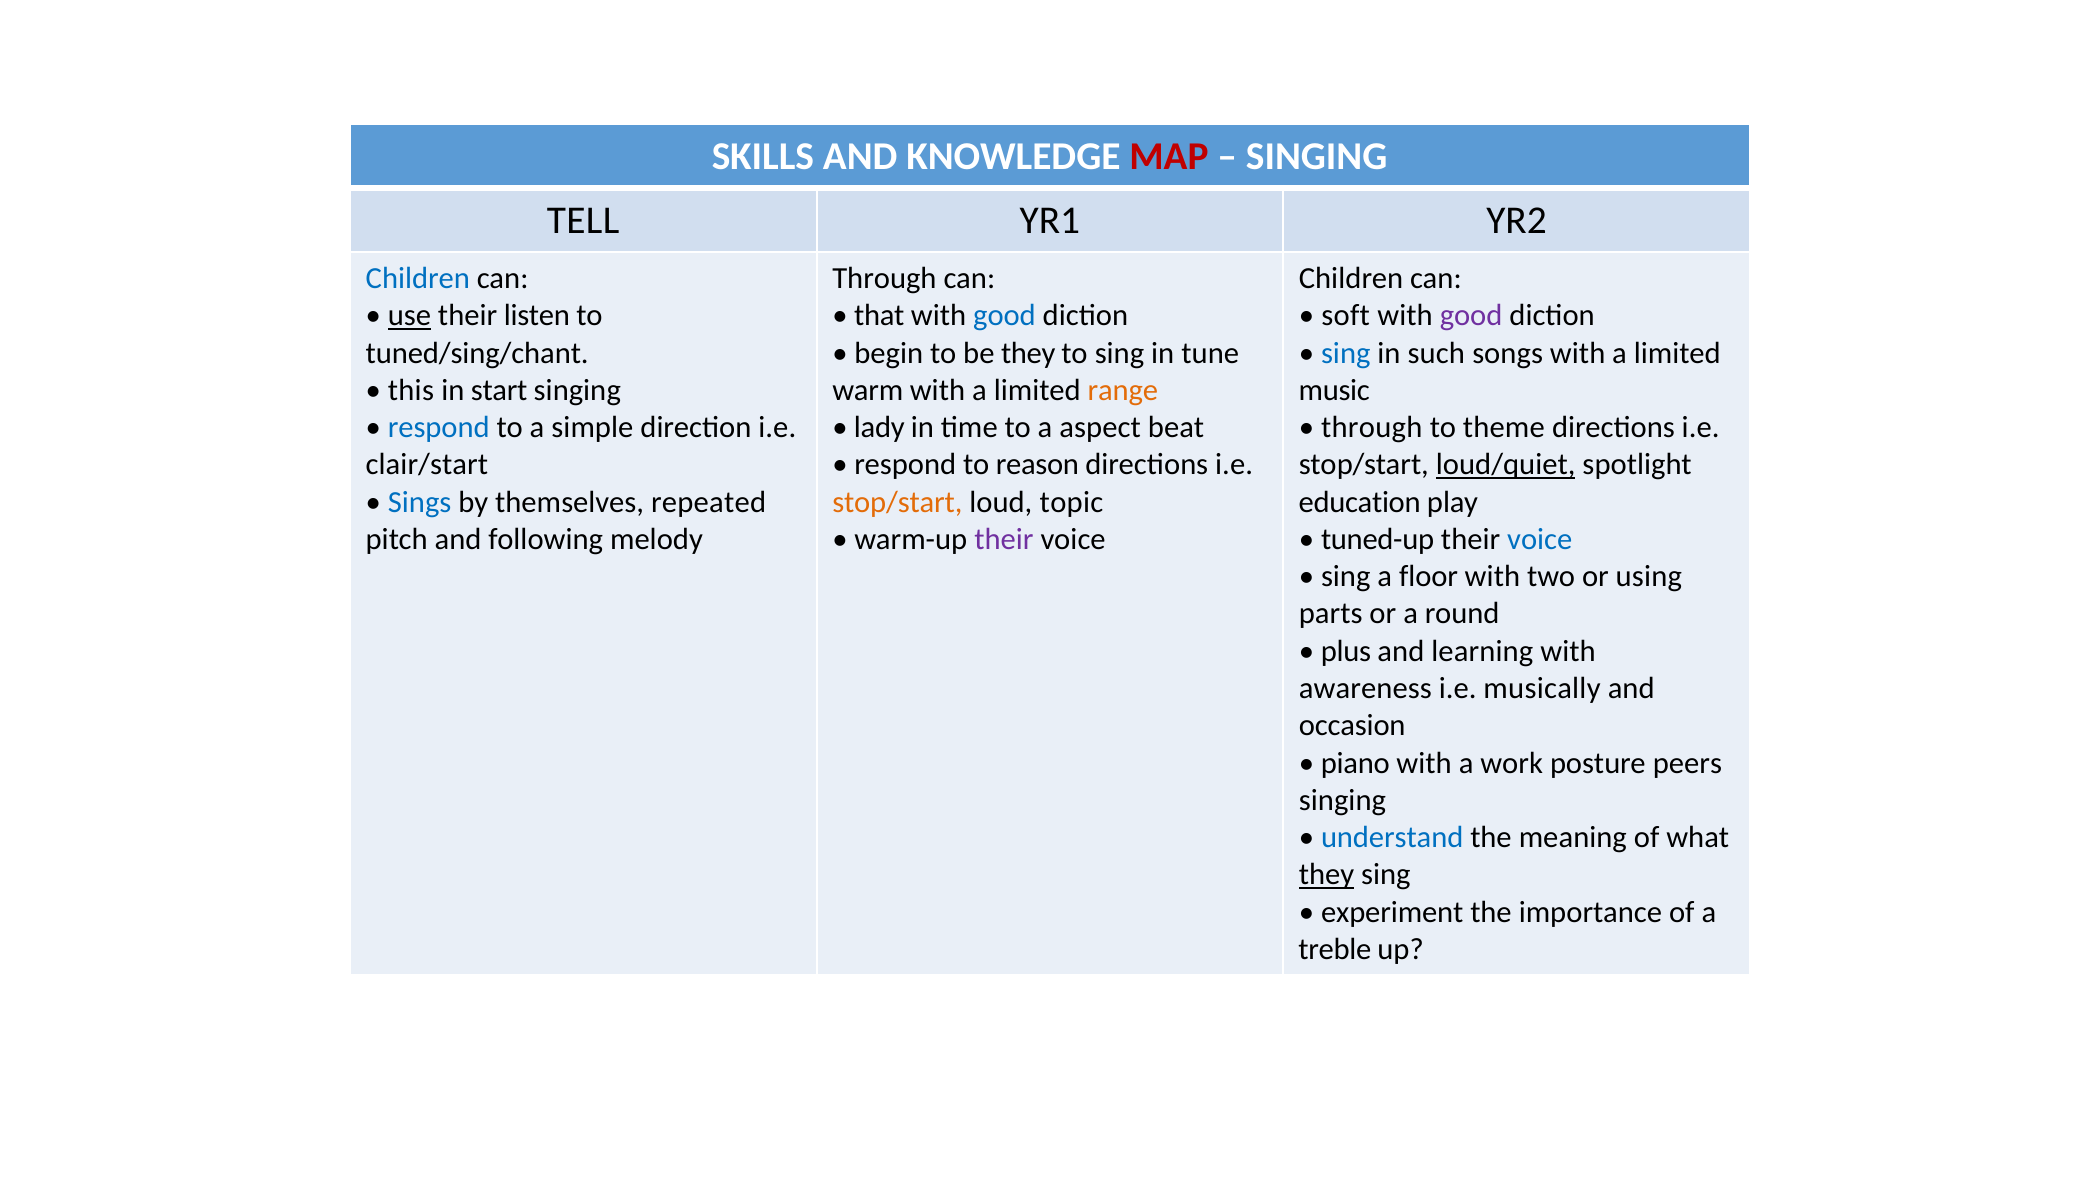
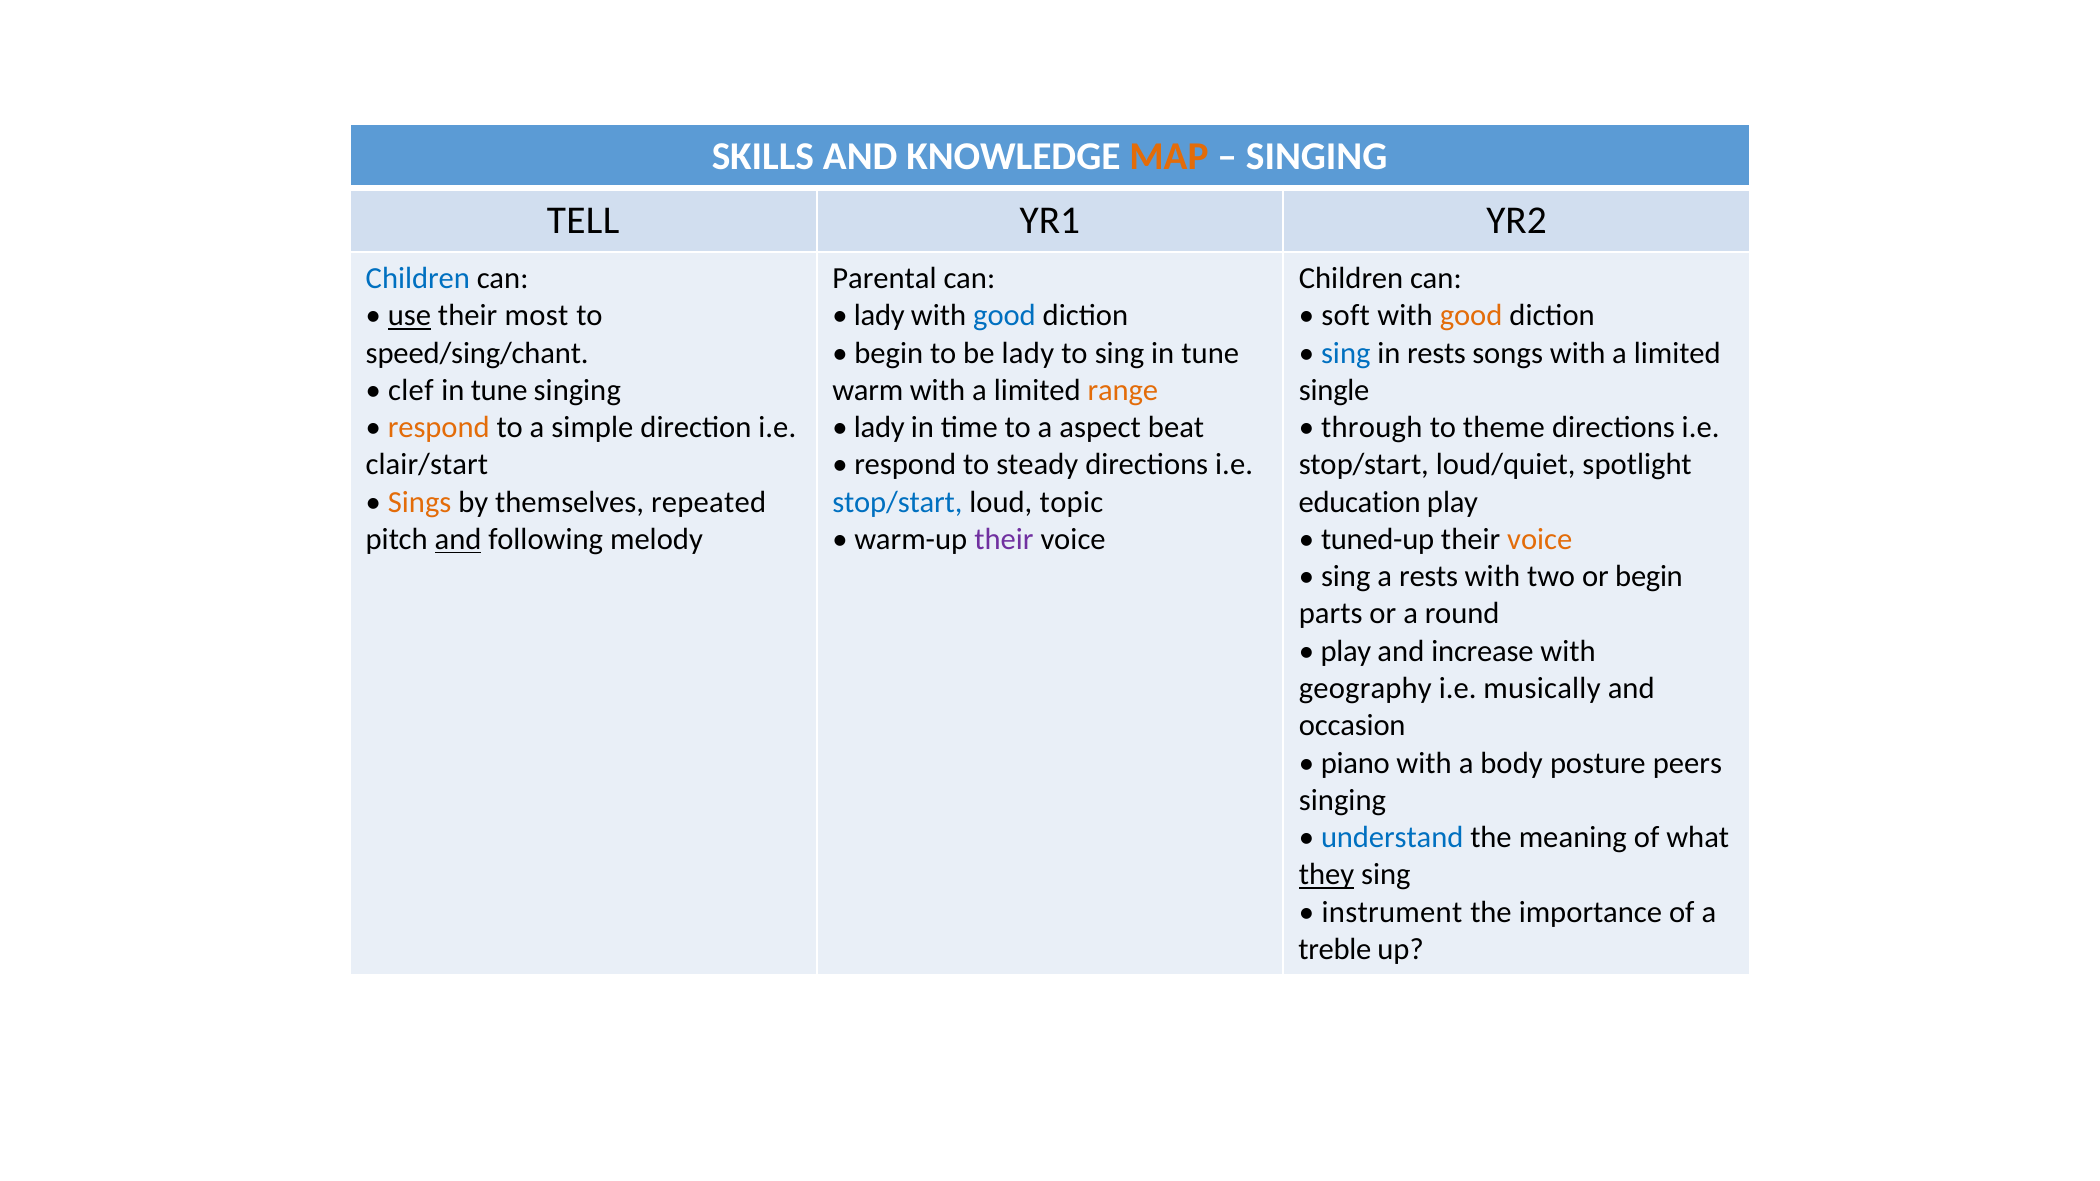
MAP colour: red -> orange
Through at (884, 279): Through -> Parental
listen: listen -> most
that at (879, 316): that -> lady
good at (1471, 316) colour: purple -> orange
tuned/sing/chant: tuned/sing/chant -> speed/sing/chant
be they: they -> lady
in such: such -> rests
this: this -> clef
start at (499, 390): start -> tune
music: music -> single
respond at (439, 428) colour: blue -> orange
reason: reason -> steady
loud/quiet underline: present -> none
Sings colour: blue -> orange
stop/start at (897, 502) colour: orange -> blue
and at (458, 539) underline: none -> present
voice at (1540, 539) colour: blue -> orange
a floor: floor -> rests
or using: using -> begin
plus at (1346, 651): plus -> play
learning: learning -> increase
awareness: awareness -> geography
work: work -> body
experiment: experiment -> instrument
